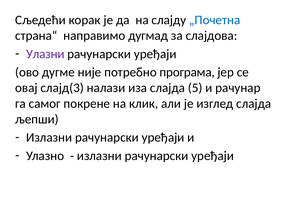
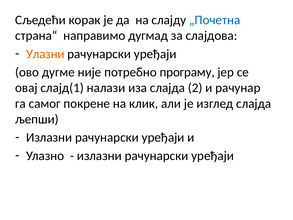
Улазни colour: purple -> orange
програма: програма -> програму
слајд(3: слајд(3 -> слајд(1
5: 5 -> 2
